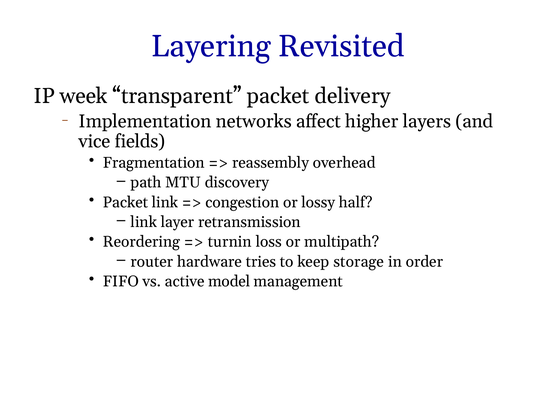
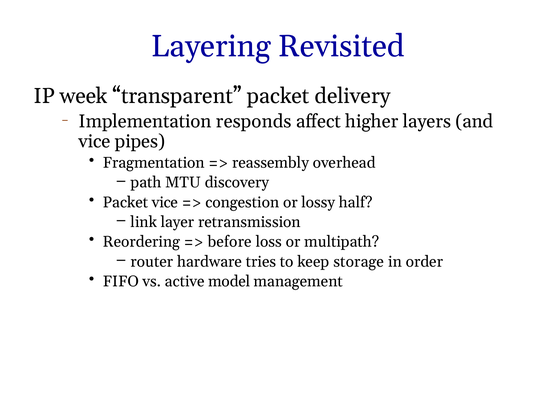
networks: networks -> responds
fields: fields -> pipes
Packet link: link -> vice
turnin: turnin -> before
